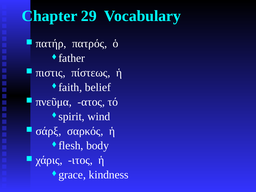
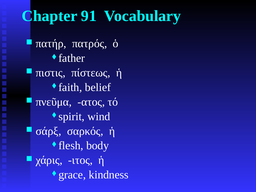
29: 29 -> 91
